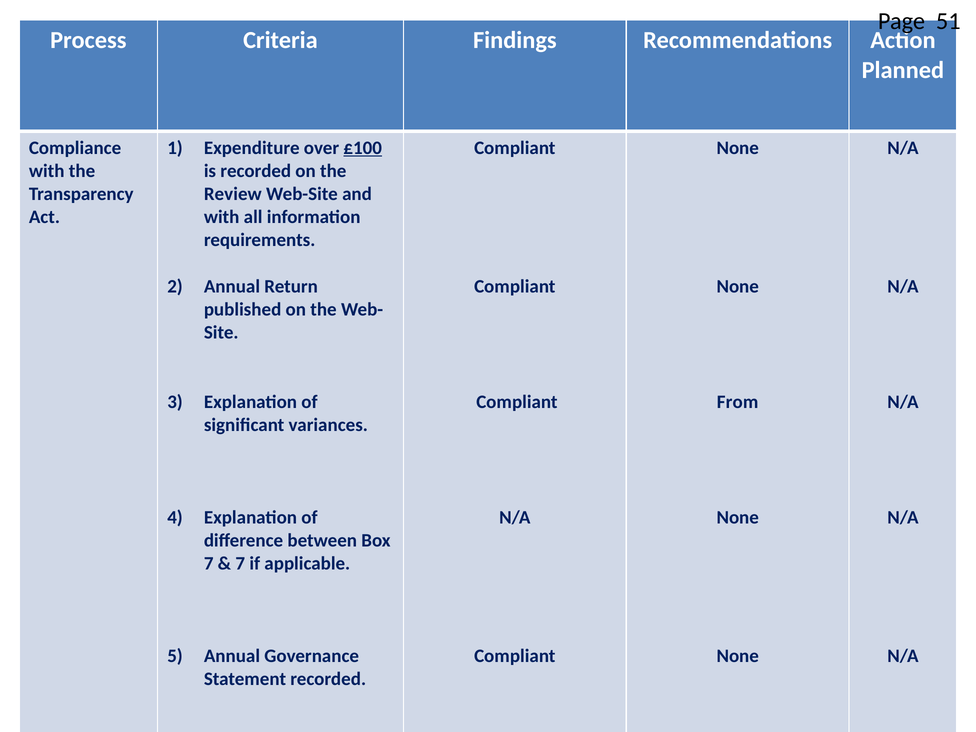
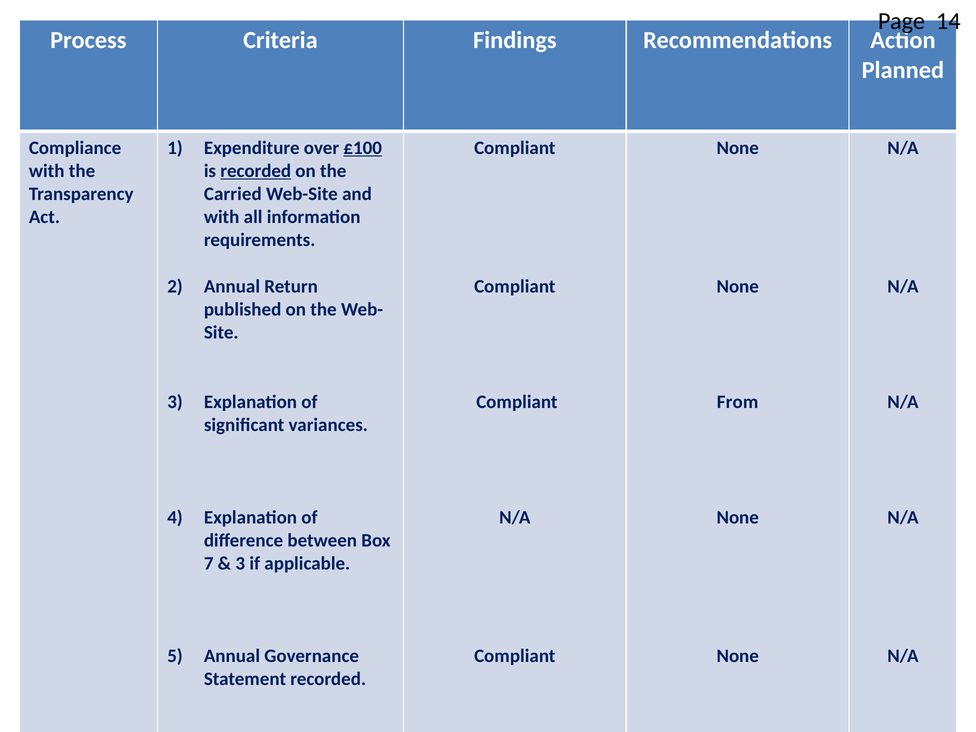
51: 51 -> 14
recorded at (256, 171) underline: none -> present
Review: Review -> Carried
7 at (240, 563): 7 -> 3
